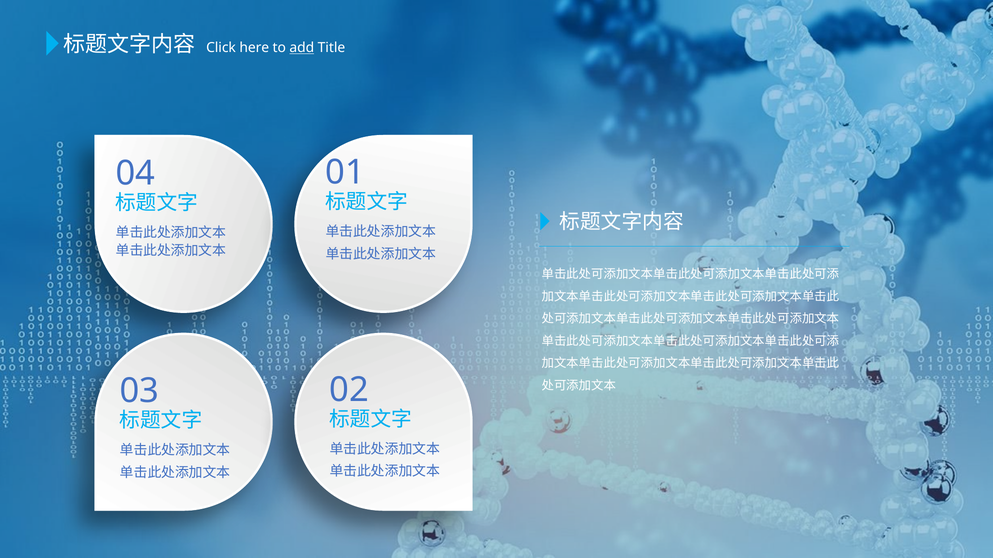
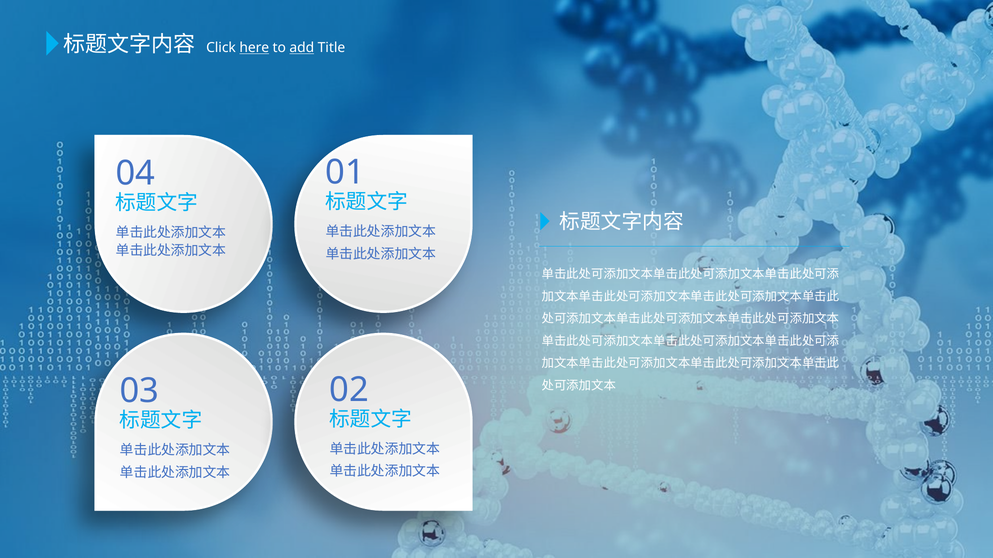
here underline: none -> present
